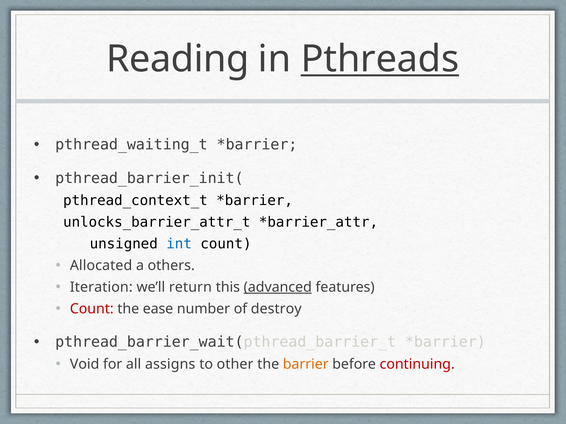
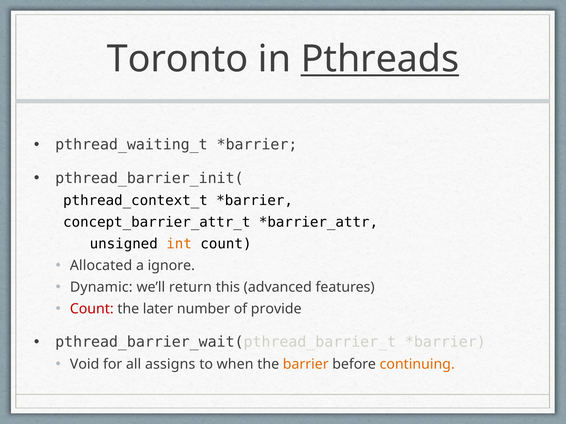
Reading: Reading -> Toronto
unlocks_barrier_attr_t: unlocks_barrier_attr_t -> concept_barrier_attr_t
int colour: blue -> orange
others: others -> ignore
Iteration: Iteration -> Dynamic
advanced underline: present -> none
ease: ease -> later
destroy: destroy -> provide
other: other -> when
continuing colour: red -> orange
